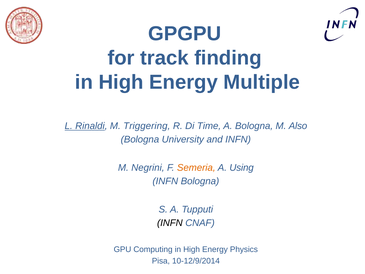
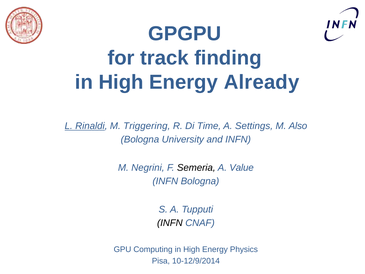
Multiple: Multiple -> Already
A Bologna: Bologna -> Settings
Semeria colour: orange -> black
Using: Using -> Value
